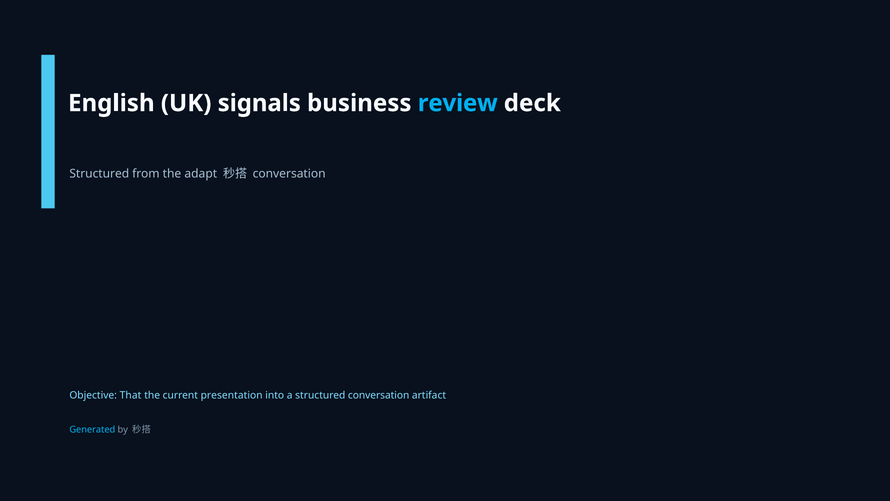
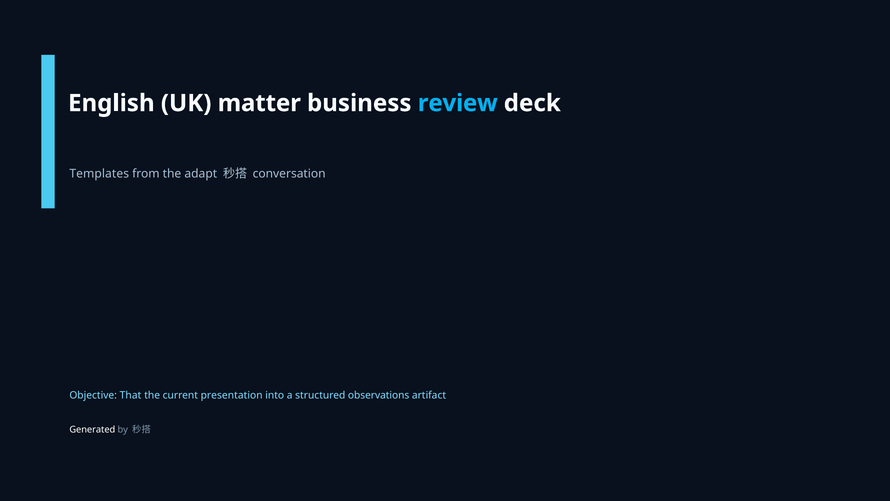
signals: signals -> matter
Structured at (99, 174): Structured -> Templates
structured conversation: conversation -> observations
Generated colour: light blue -> white
